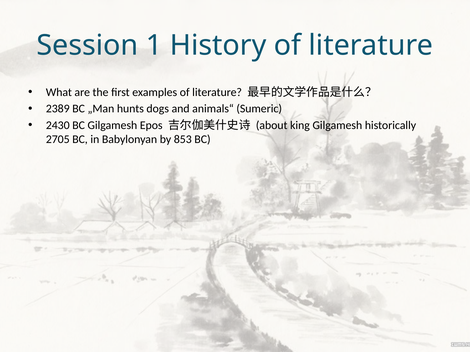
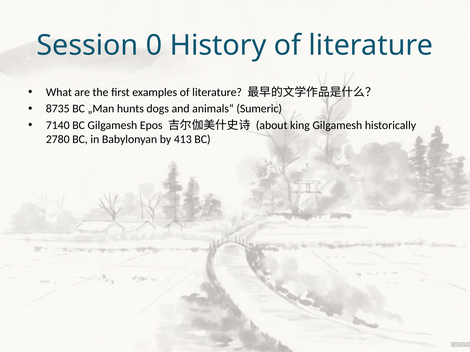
1: 1 -> 0
2389: 2389 -> 8735
2430: 2430 -> 7140
2705: 2705 -> 2780
853: 853 -> 413
